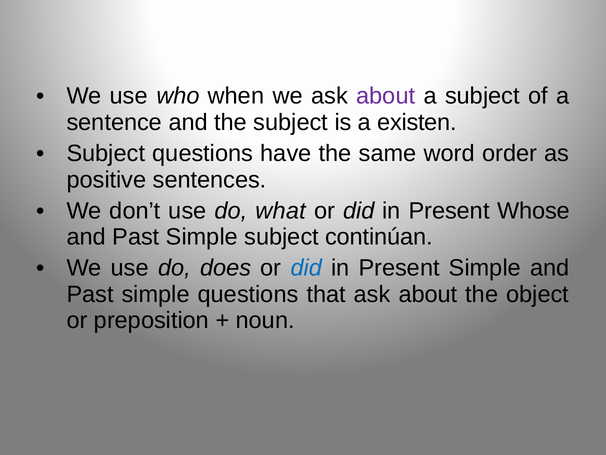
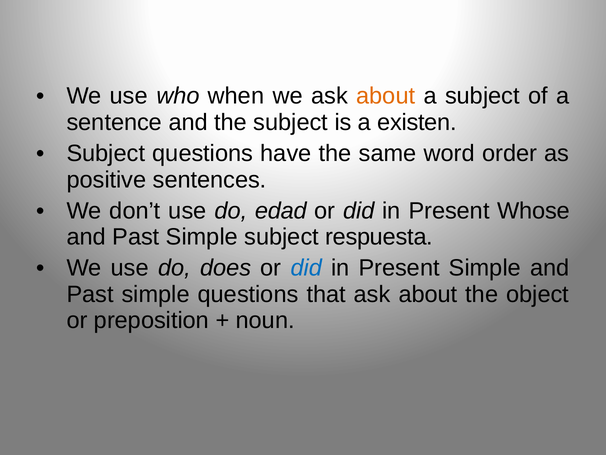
about at (386, 96) colour: purple -> orange
what: what -> edad
continúan: continúan -> respuesta
